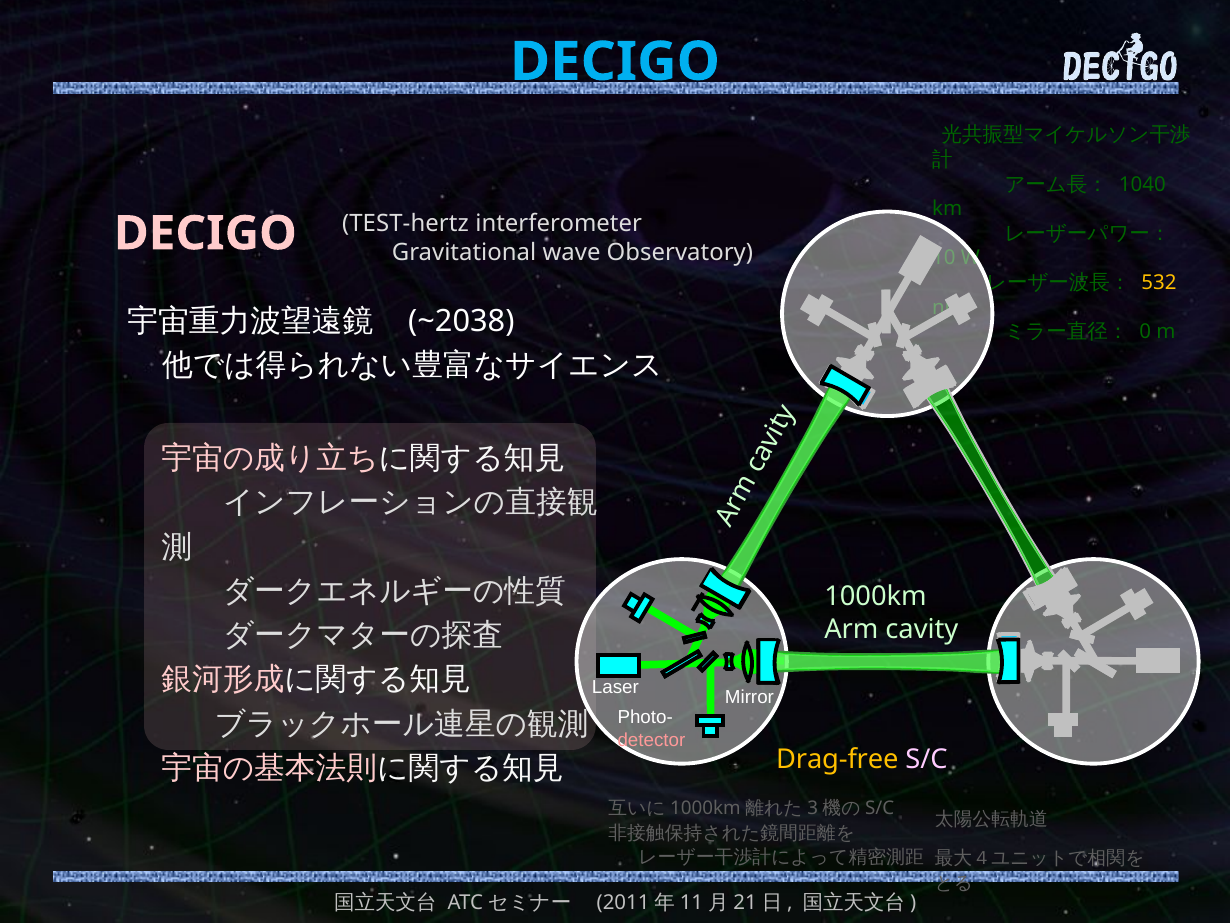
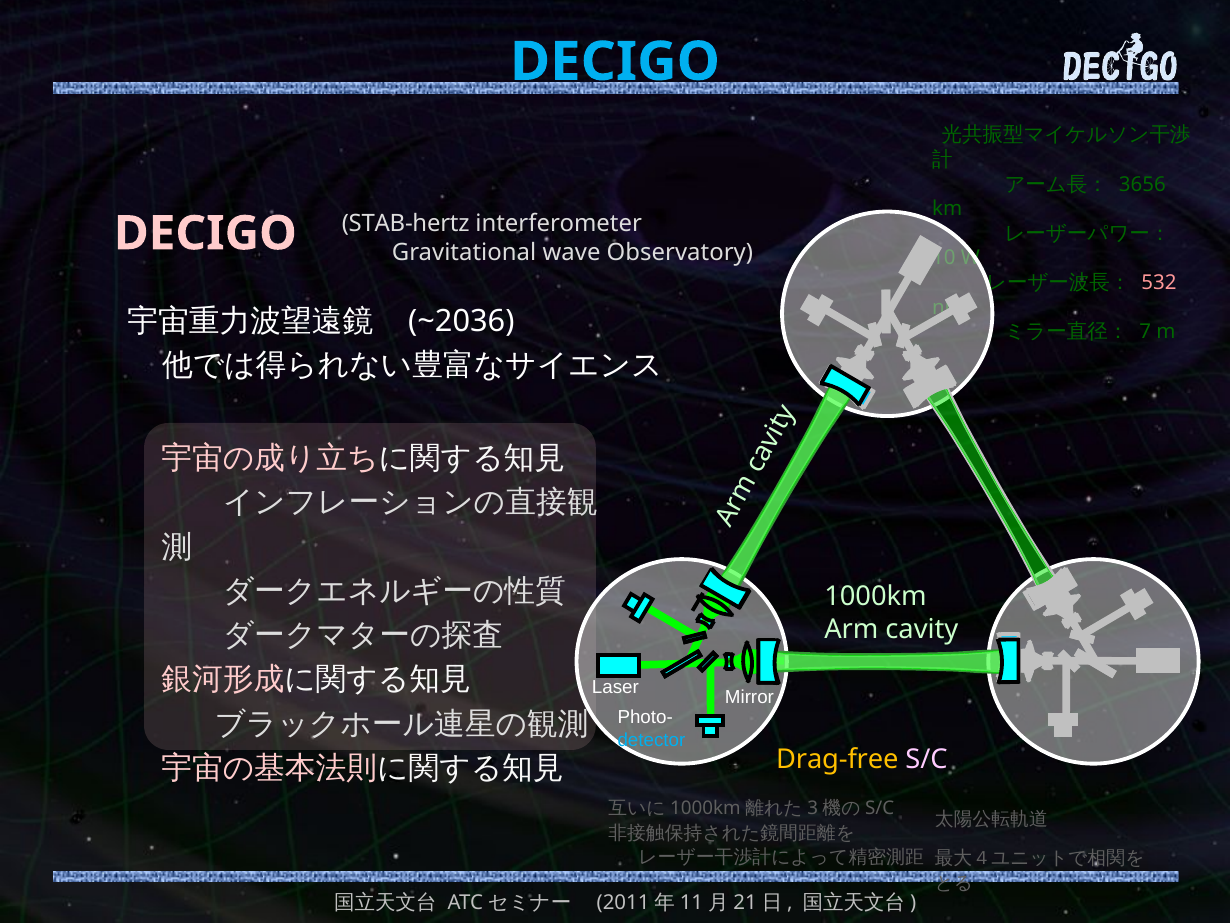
1040: 1040 -> 3656
TEST-hertz: TEST-hertz -> STAB-hertz
532 colour: yellow -> pink
~2038: ~2038 -> ~2036
0: 0 -> 7
detector colour: pink -> light blue
